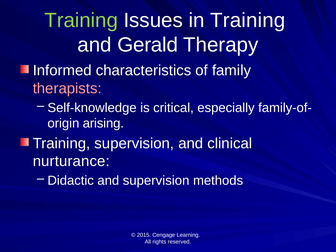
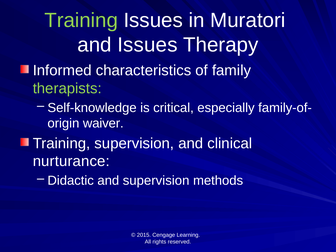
in Training: Training -> Muratori
and Gerald: Gerald -> Issues
therapists colour: pink -> light green
arising: arising -> waiver
